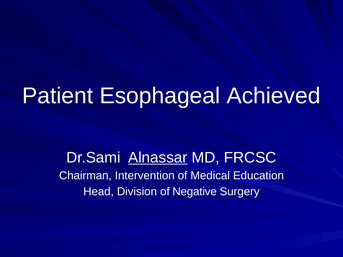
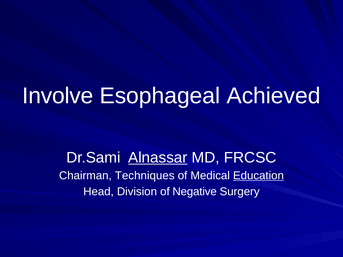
Patient: Patient -> Involve
Intervention: Intervention -> Techniques
Education underline: none -> present
